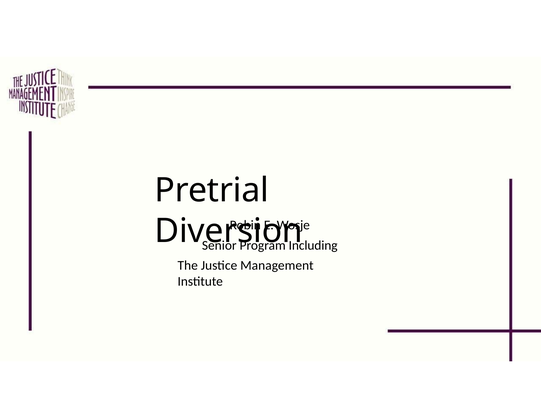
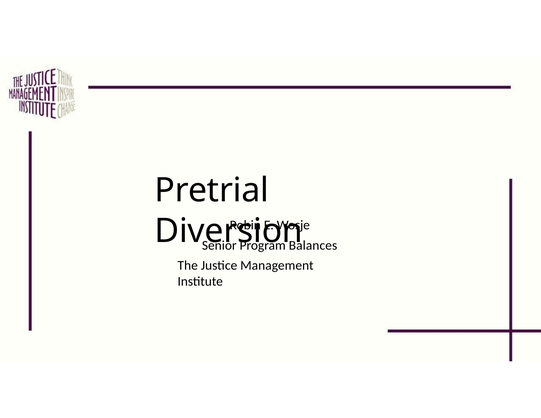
Including: Including -> Balances
